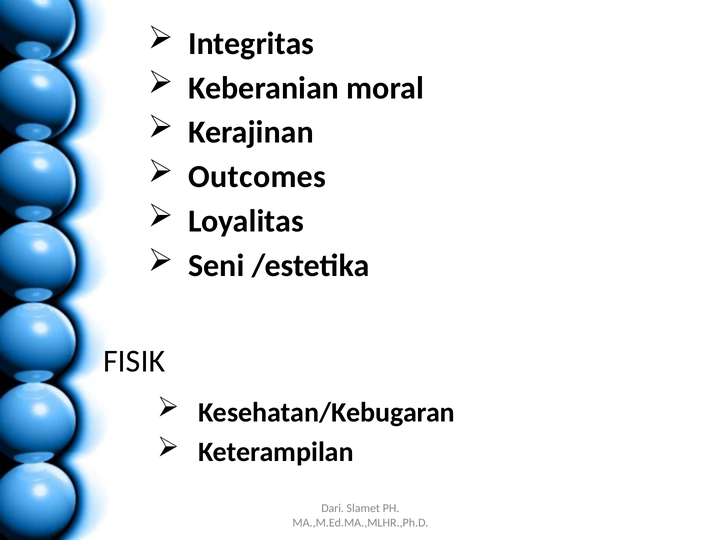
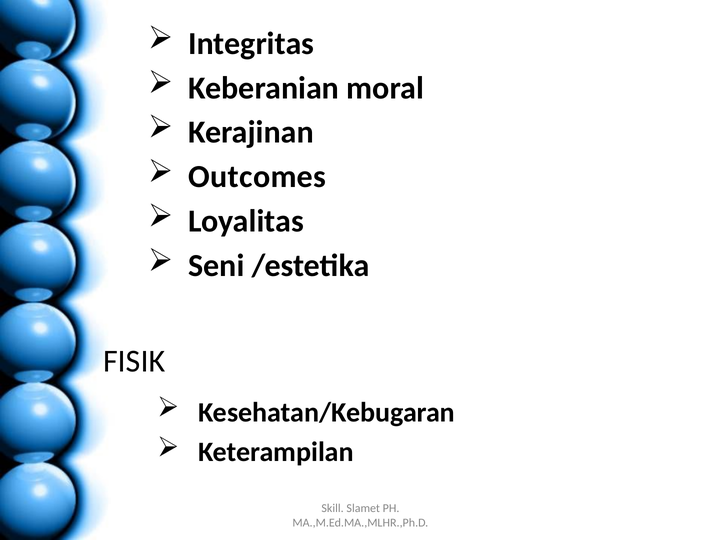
Dari: Dari -> Skill
